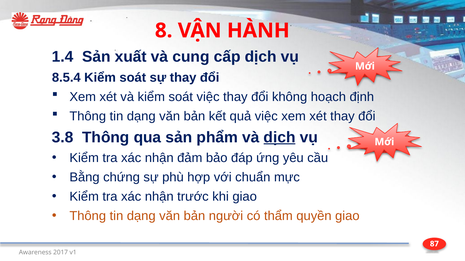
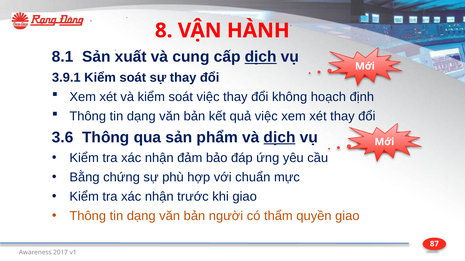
1.4: 1.4 -> 8.1
dịch at (261, 57) underline: none -> present
8.5.4: 8.5.4 -> 3.9.1
3.8: 3.8 -> 3.6
